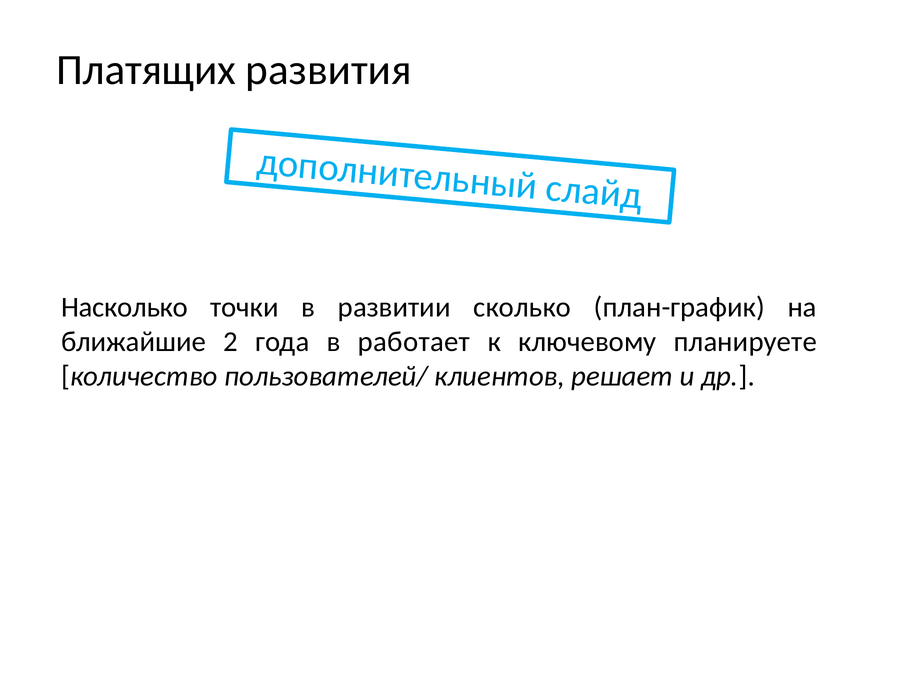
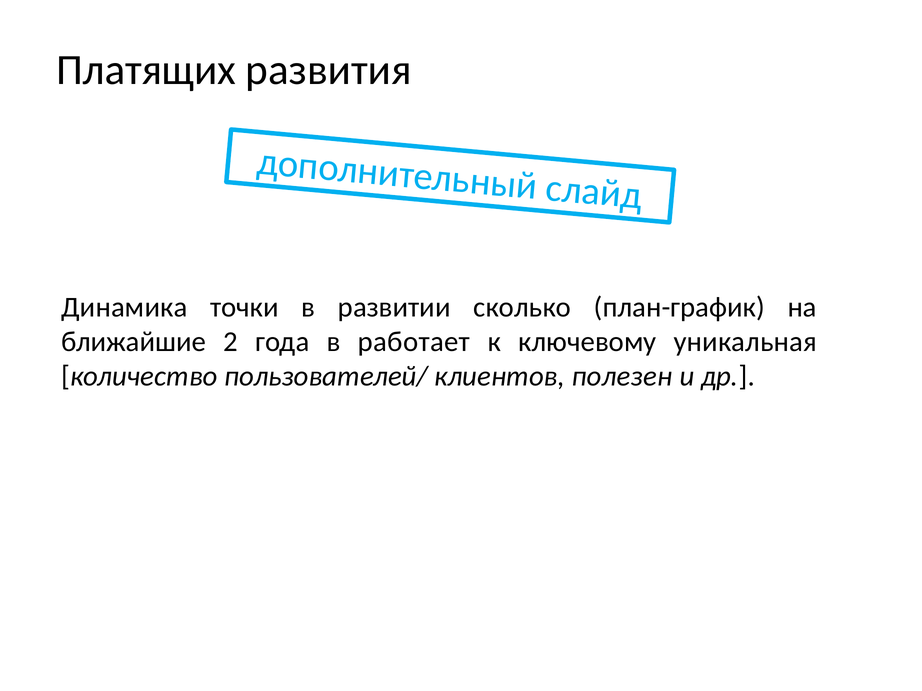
Насколько: Насколько -> Динамика
планируете: планируете -> уникальная
решает: решает -> полезен
